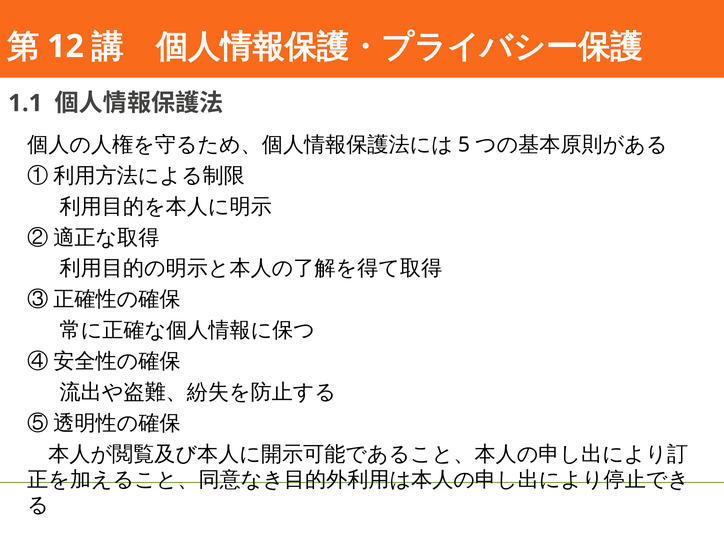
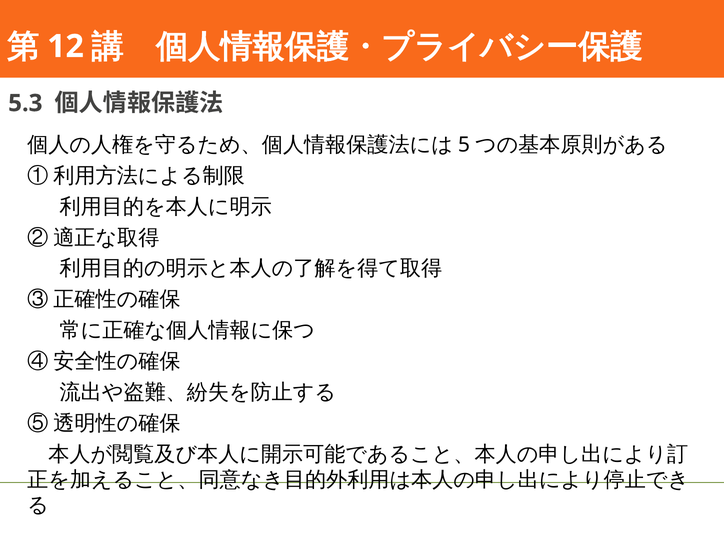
1.1: 1.1 -> 5.3
